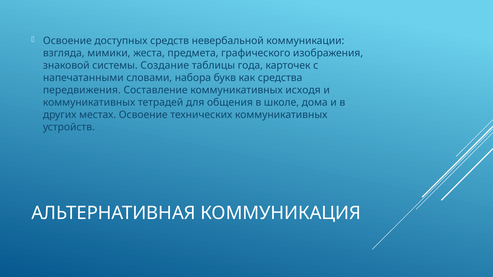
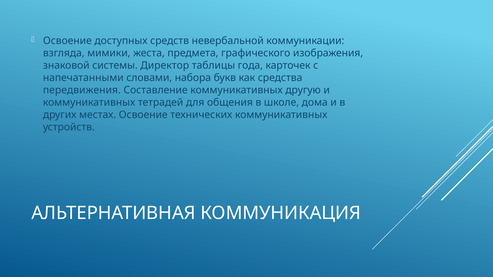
Создание: Создание -> Директор
исходя: исходя -> другую
